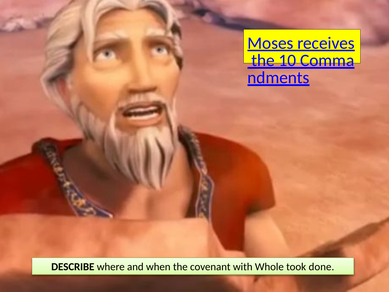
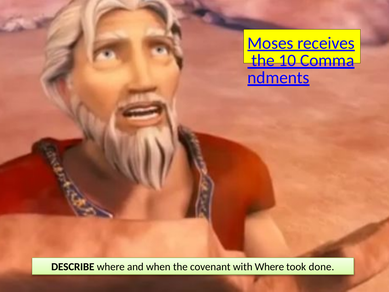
with Whole: Whole -> Where
